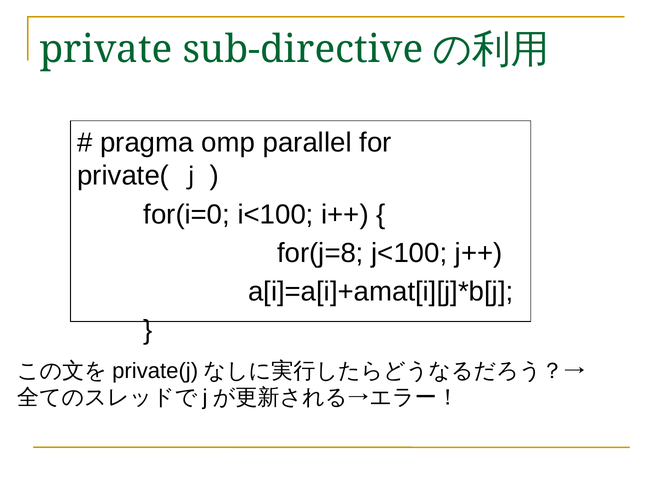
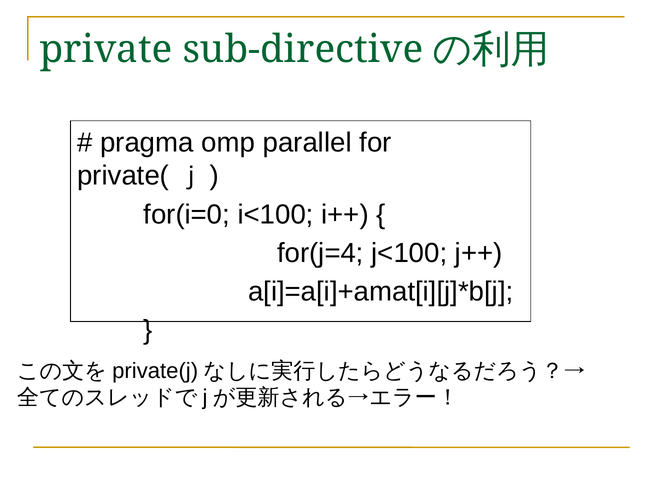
for(j=8: for(j=8 -> for(j=4
